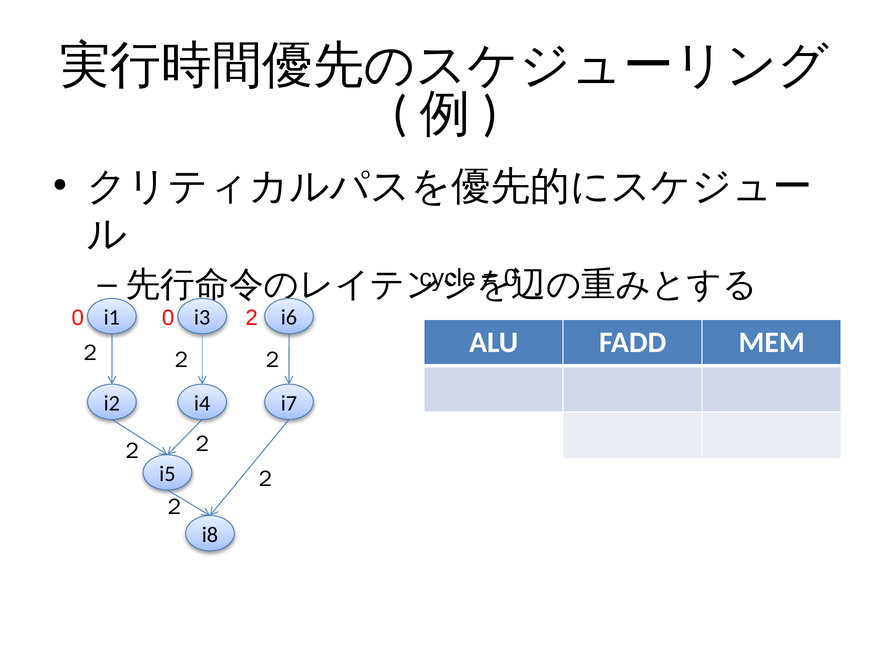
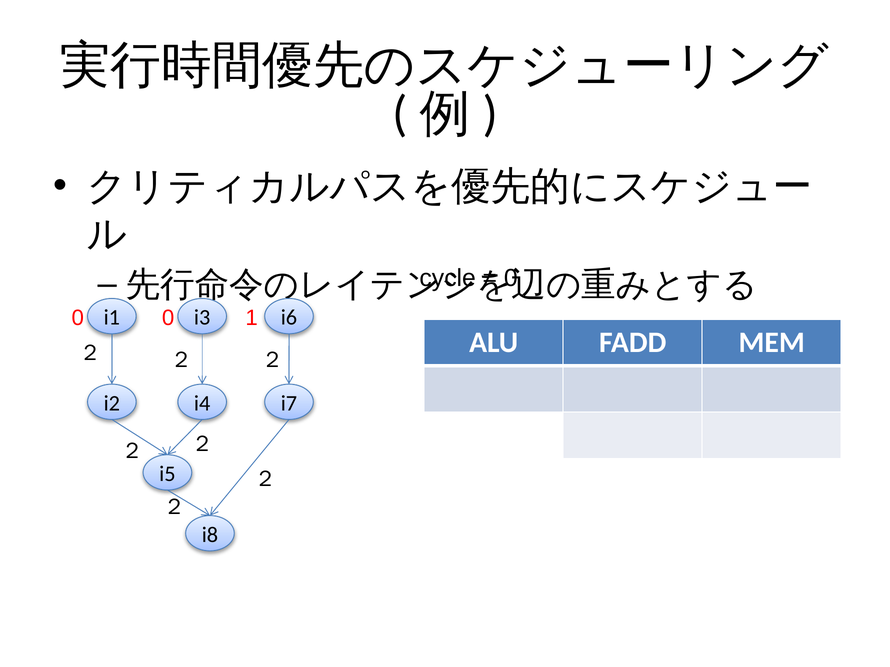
2: 2 -> 1
